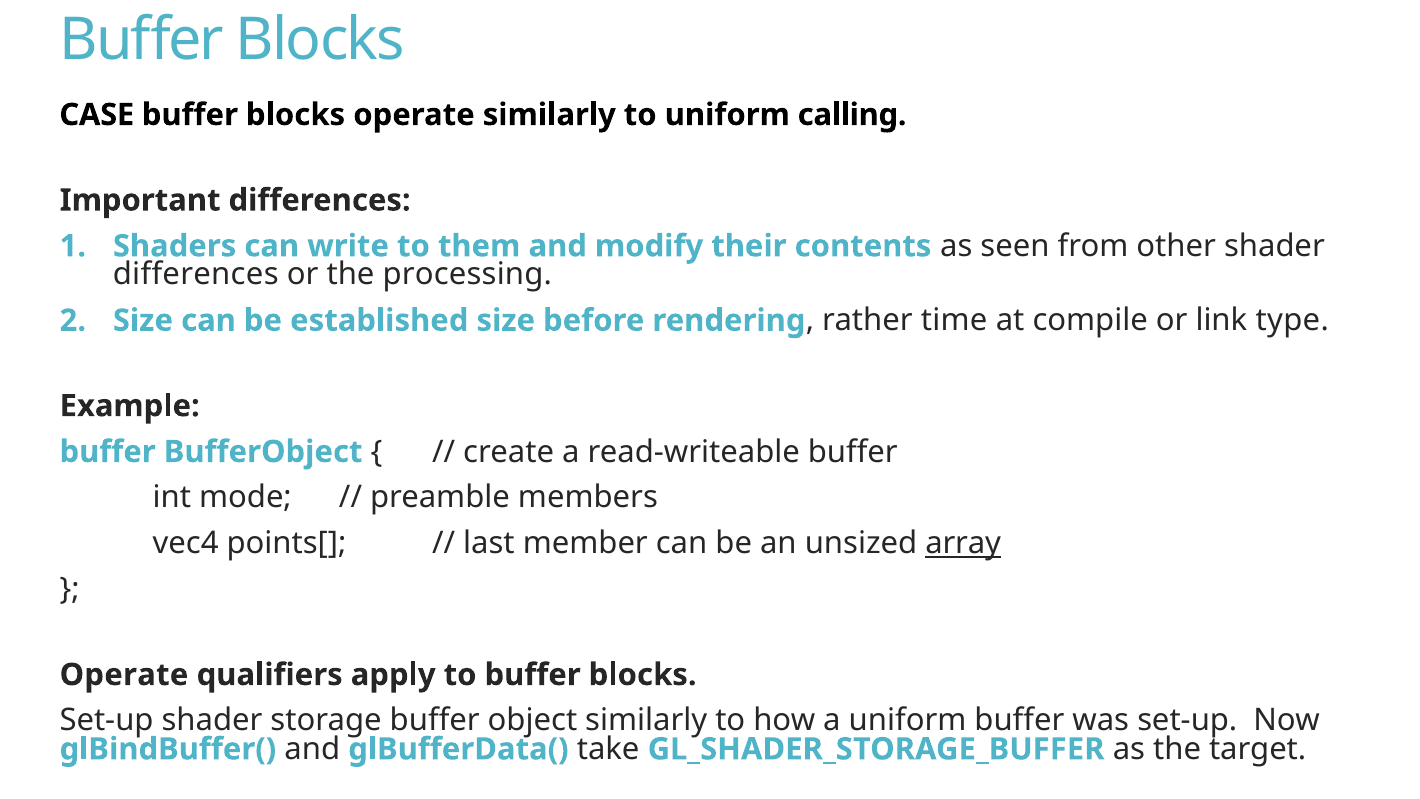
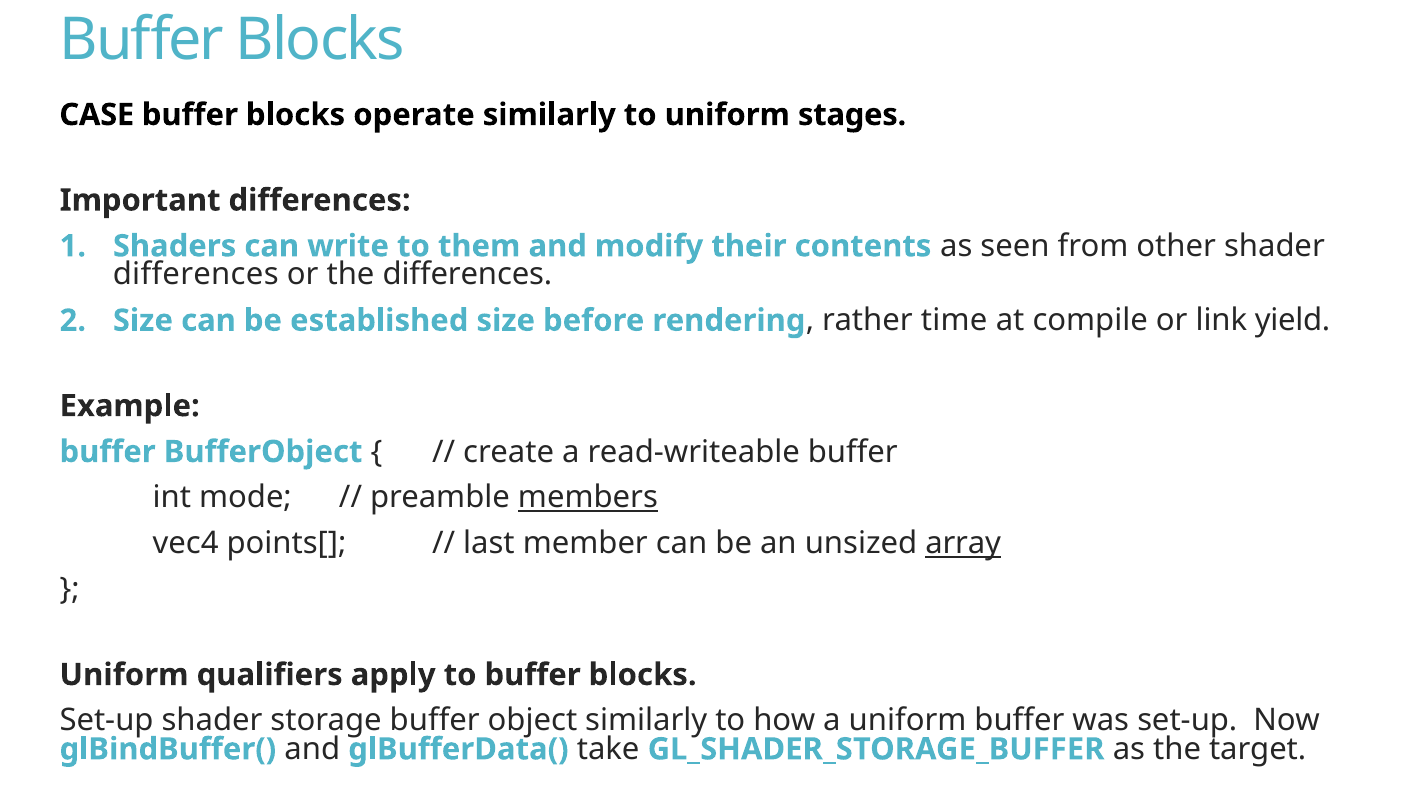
calling: calling -> stages
the processing: processing -> differences
type: type -> yield
members underline: none -> present
Operate at (124, 675): Operate -> Uniform
